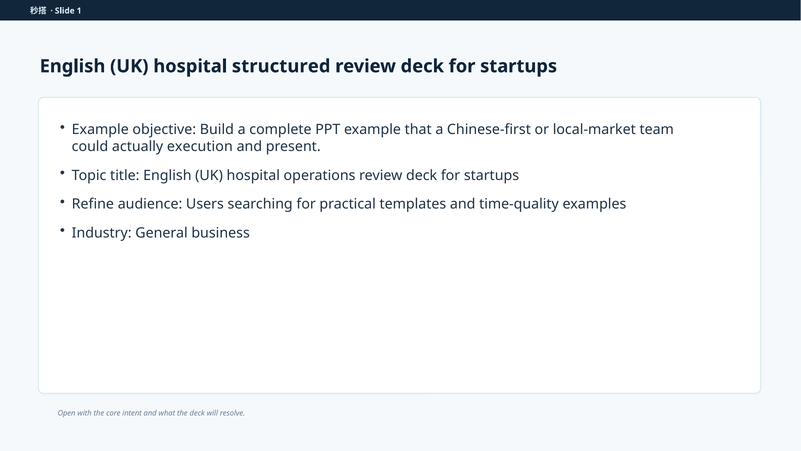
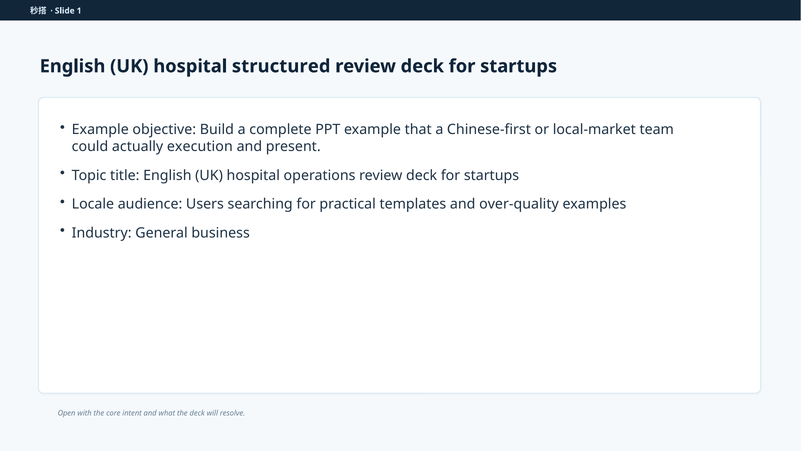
Refine: Refine -> Locale
time-quality: time-quality -> over-quality
